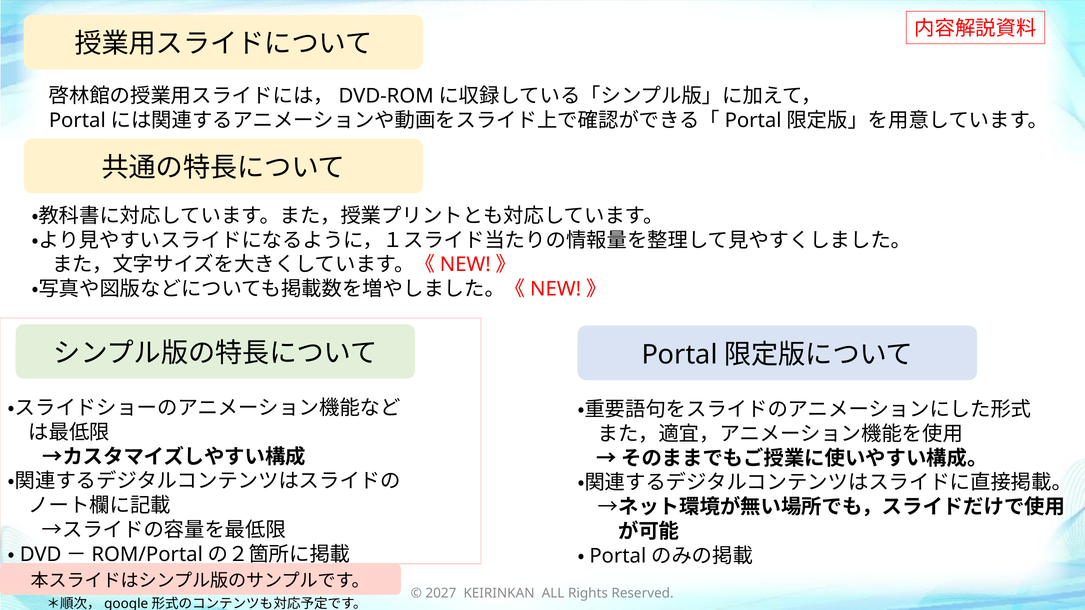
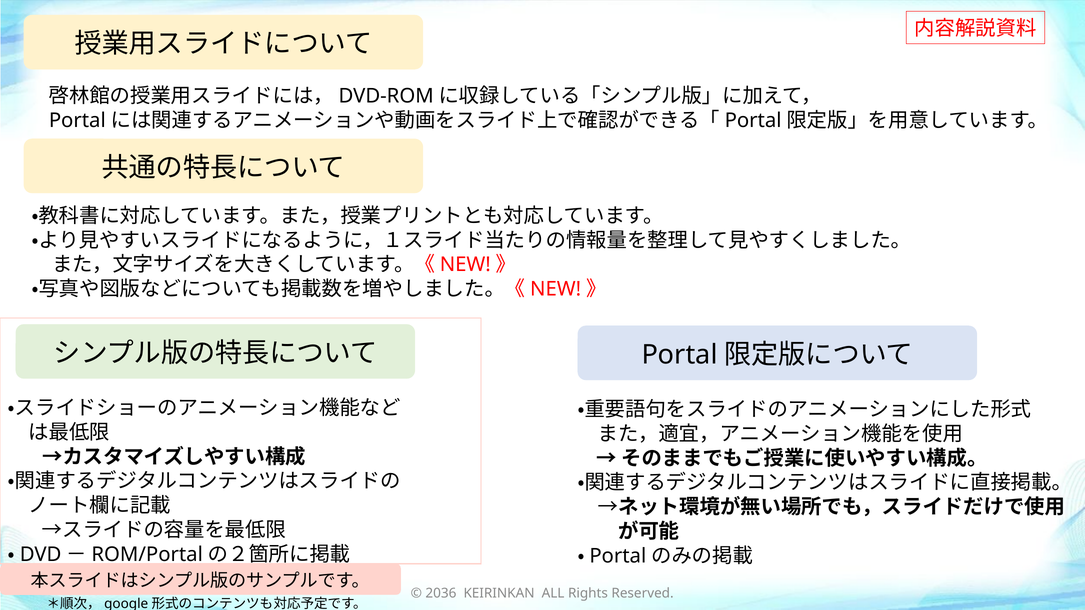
2027: 2027 -> 2036
